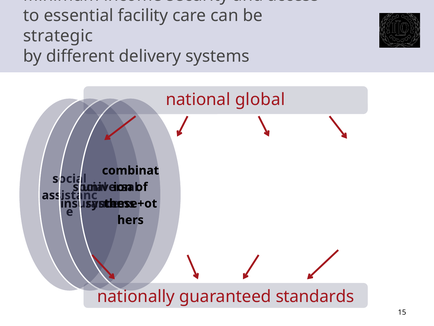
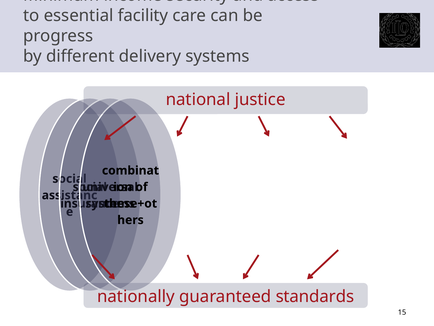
strategic: strategic -> progress
global: global -> justice
